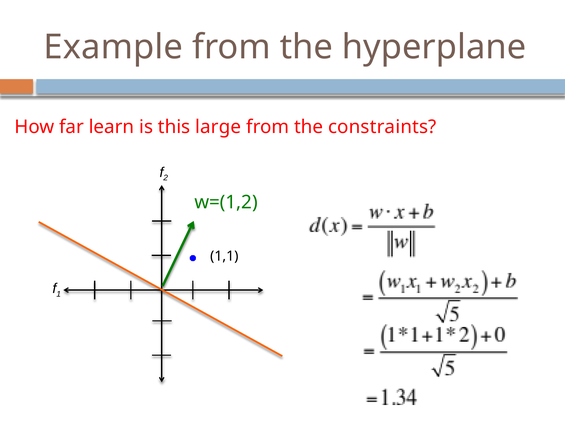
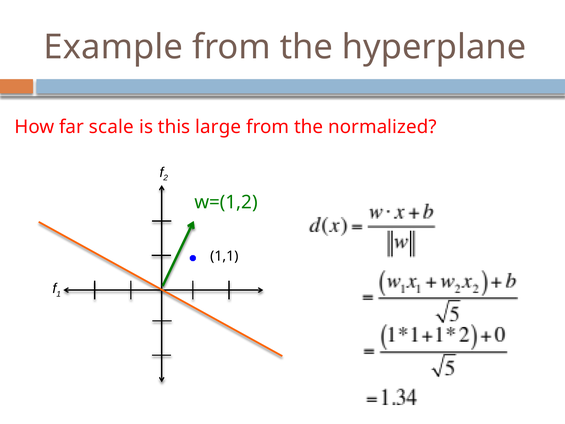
learn: learn -> scale
constraints: constraints -> normalized
